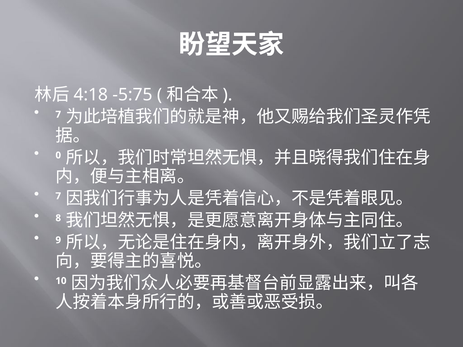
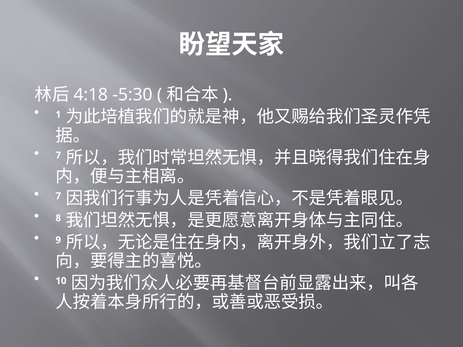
-5:75: -5:75 -> -5:30
7 at (58, 115): 7 -> 1
0 at (58, 155): 0 -> 7
